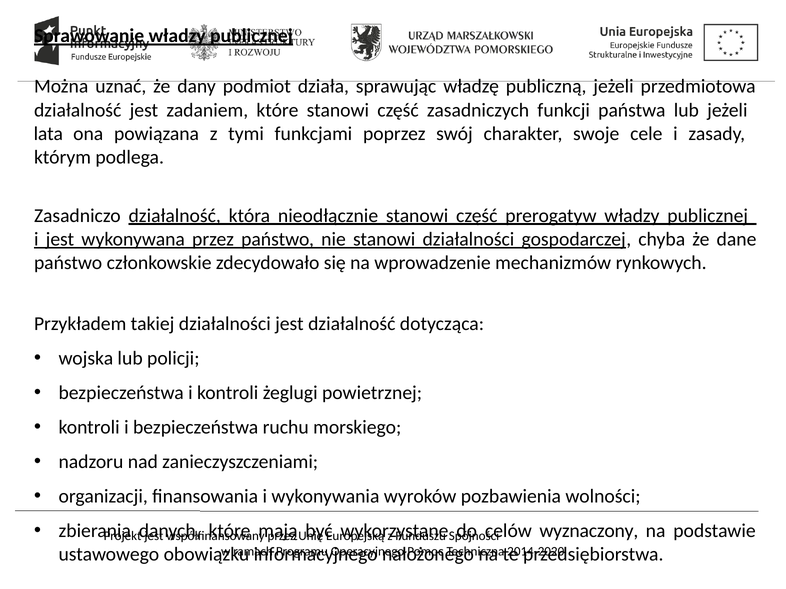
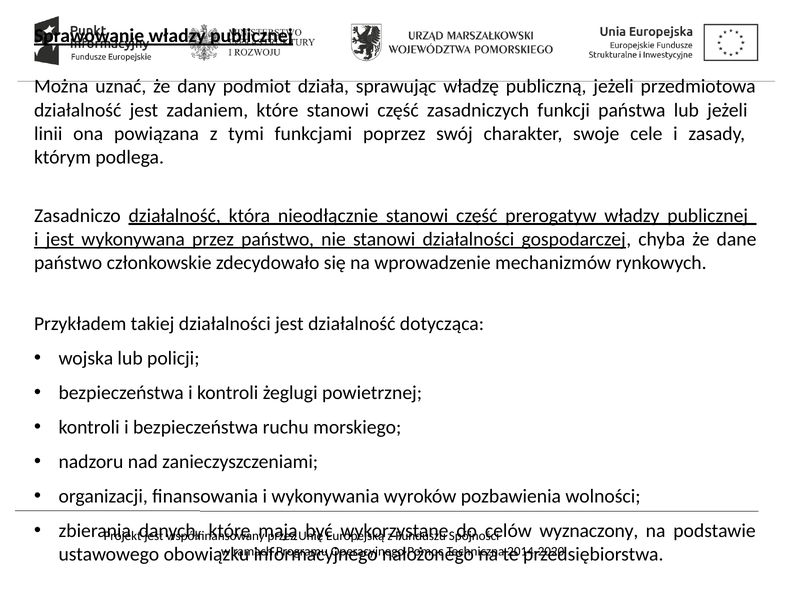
lata: lata -> linii
